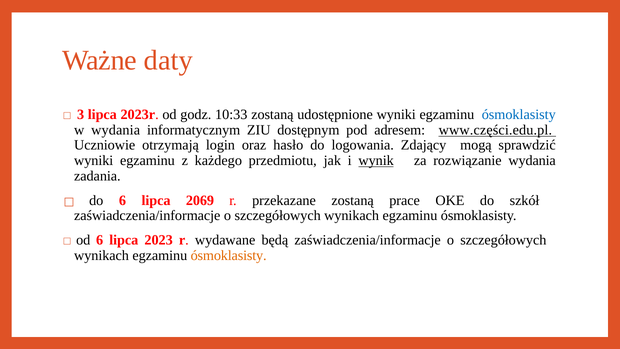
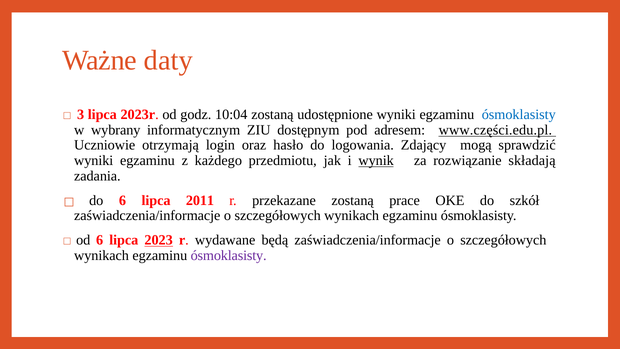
10:33: 10:33 -> 10:04
w wydania: wydania -> wybrany
rozwiązanie wydania: wydania -> składają
2069: 2069 -> 2011
2023 underline: none -> present
ósmoklasisty at (229, 255) colour: orange -> purple
